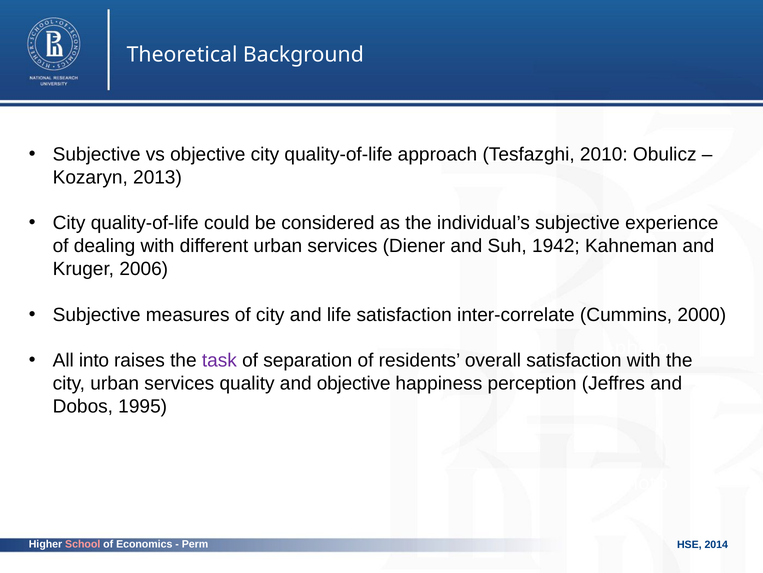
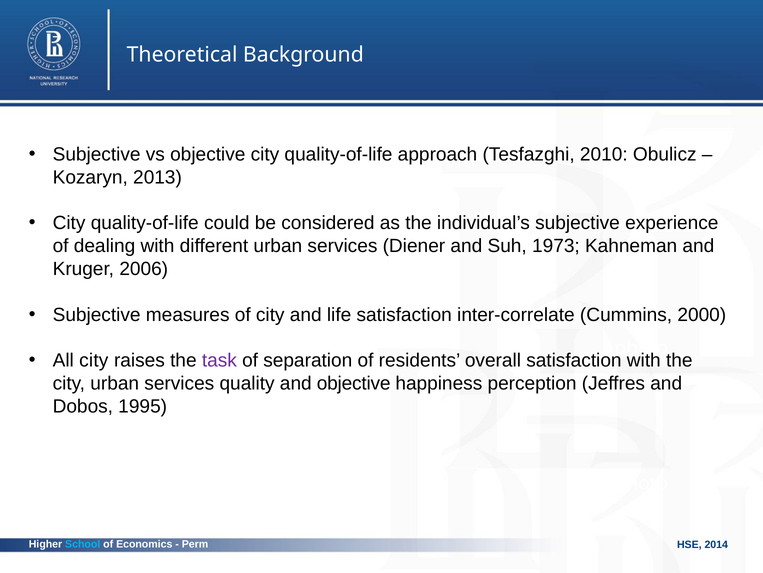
1942: 1942 -> 1973
All into: into -> city
School colour: pink -> light blue
